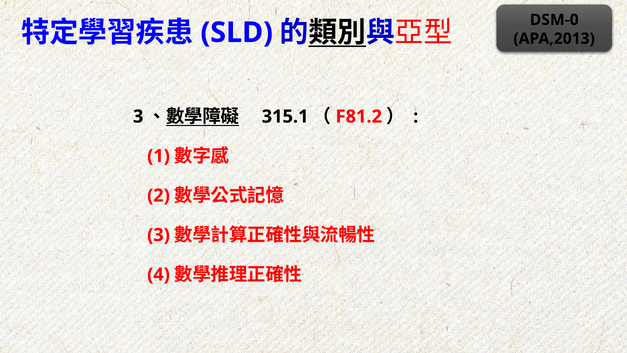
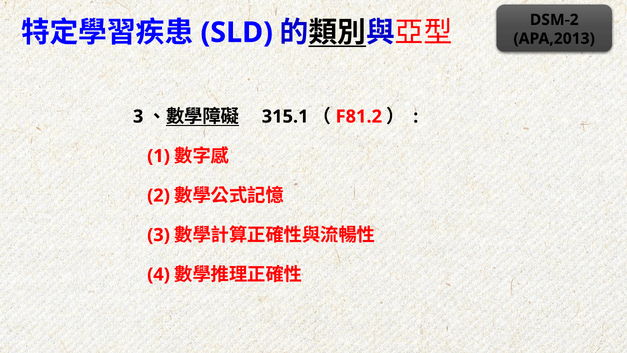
DSM-0: DSM-0 -> DSM-2
